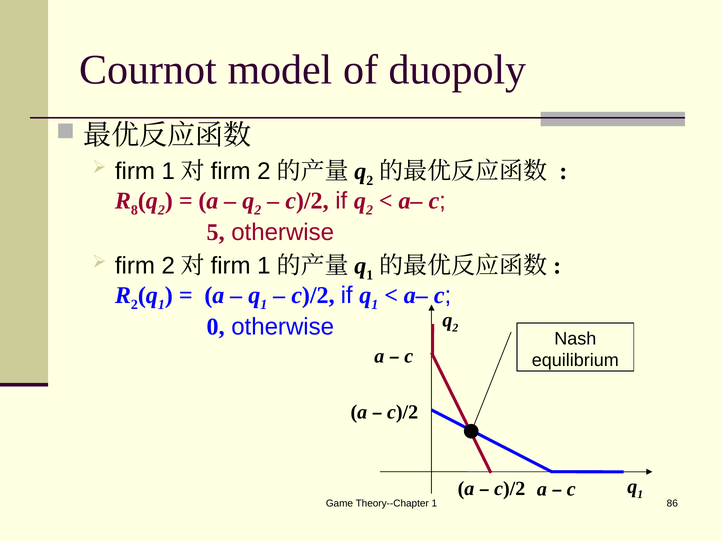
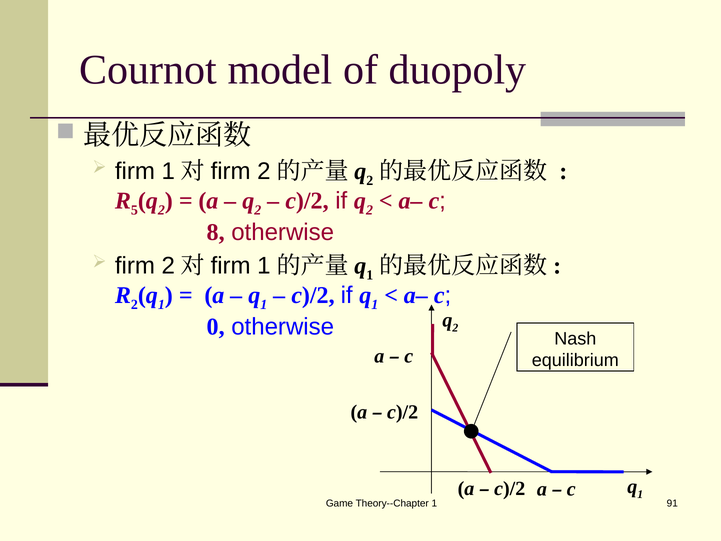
8: 8 -> 5
5: 5 -> 8
86: 86 -> 91
